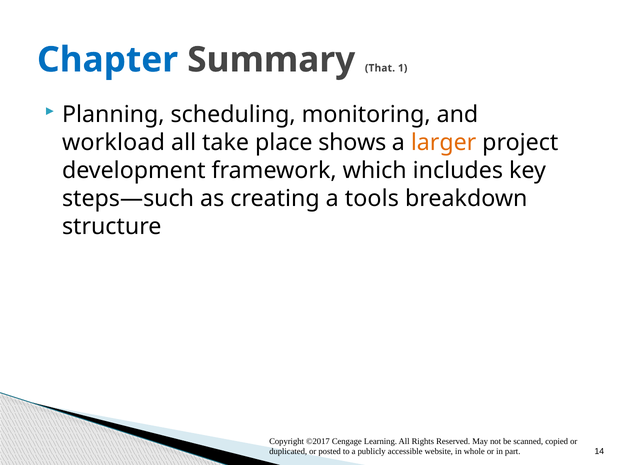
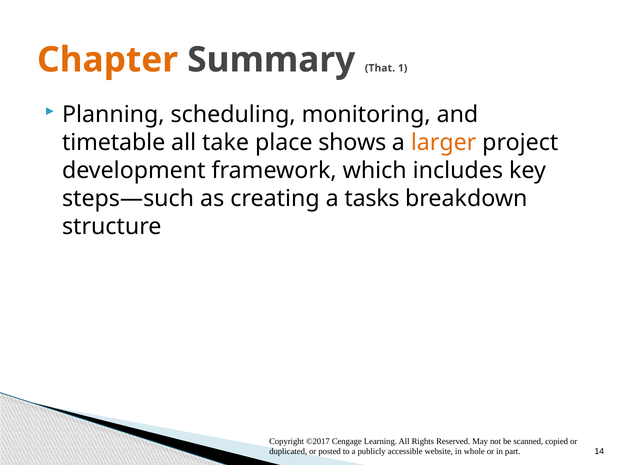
Chapter colour: blue -> orange
workload: workload -> timetable
tools: tools -> tasks
